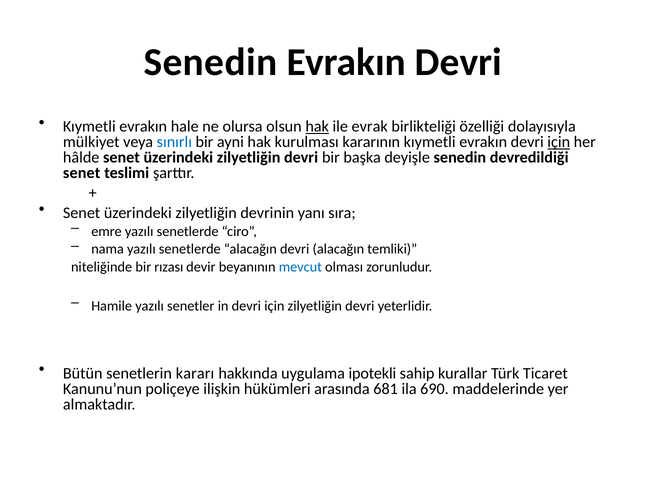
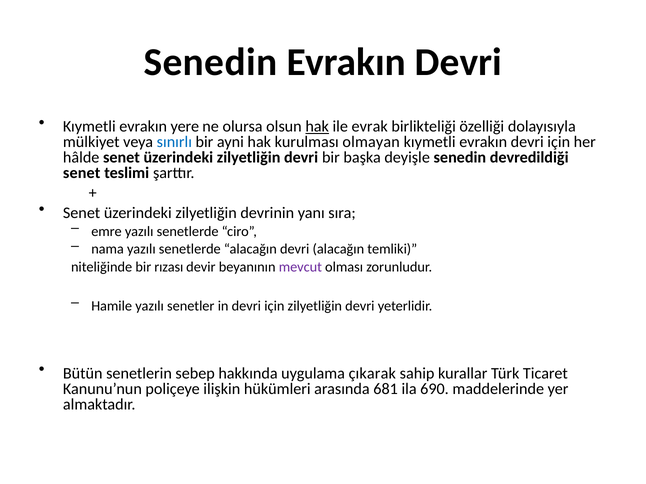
hale: hale -> yere
kararının: kararının -> olmayan
için at (559, 142) underline: present -> none
mevcut colour: blue -> purple
kararı: kararı -> sebep
ipotekli: ipotekli -> çıkarak
